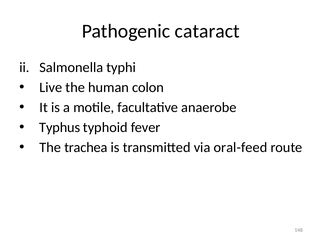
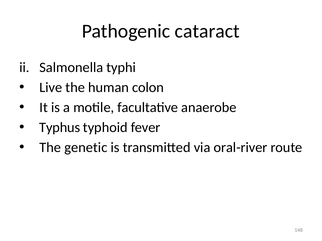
trachea: trachea -> genetic
oral-feed: oral-feed -> oral-river
